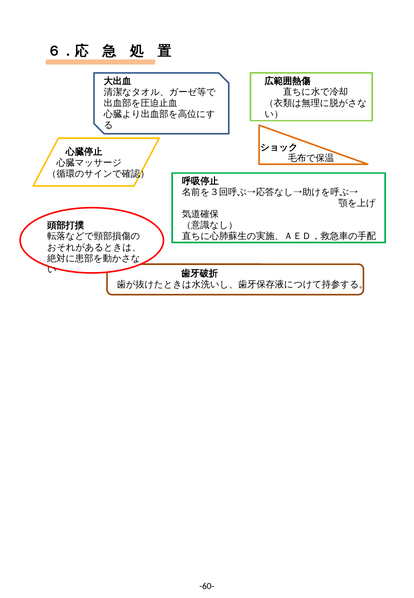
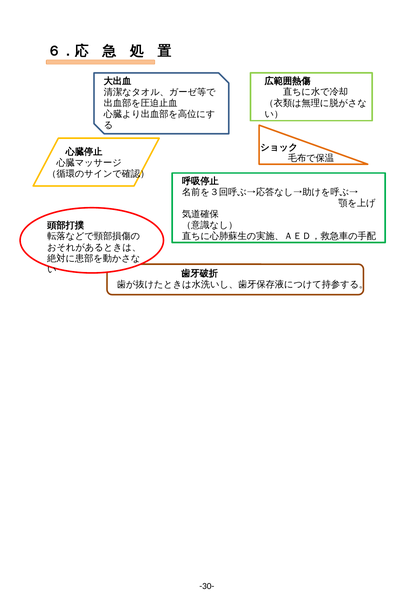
-60-: -60- -> -30-
